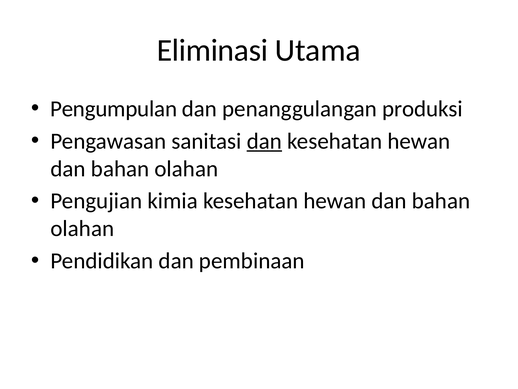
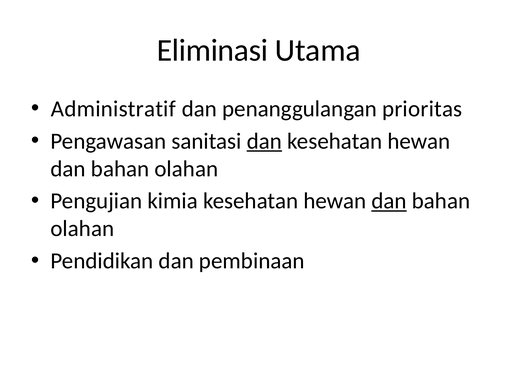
Pengumpulan: Pengumpulan -> Administratif
produksi: produksi -> prioritas
dan at (389, 201) underline: none -> present
